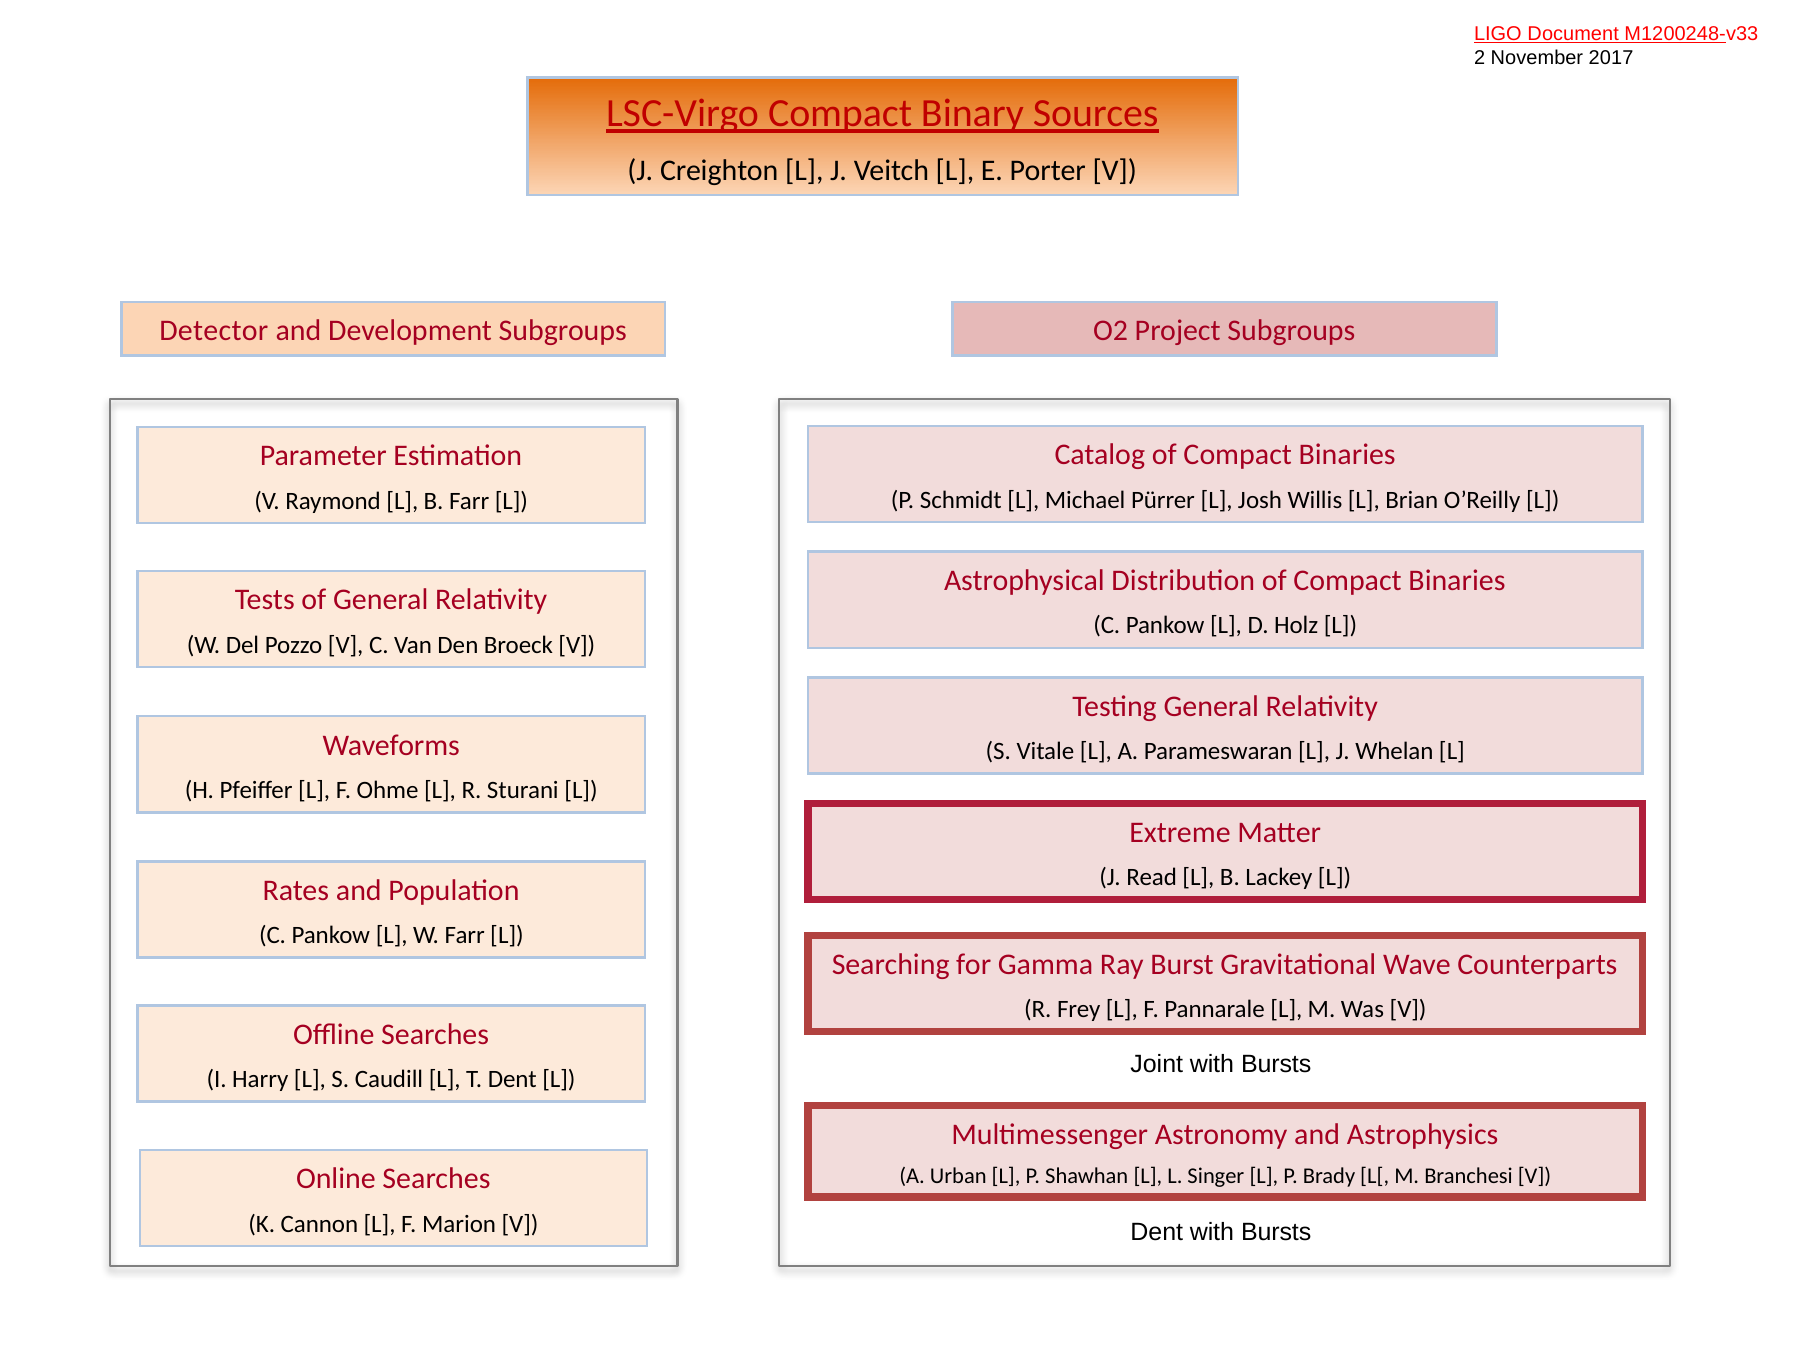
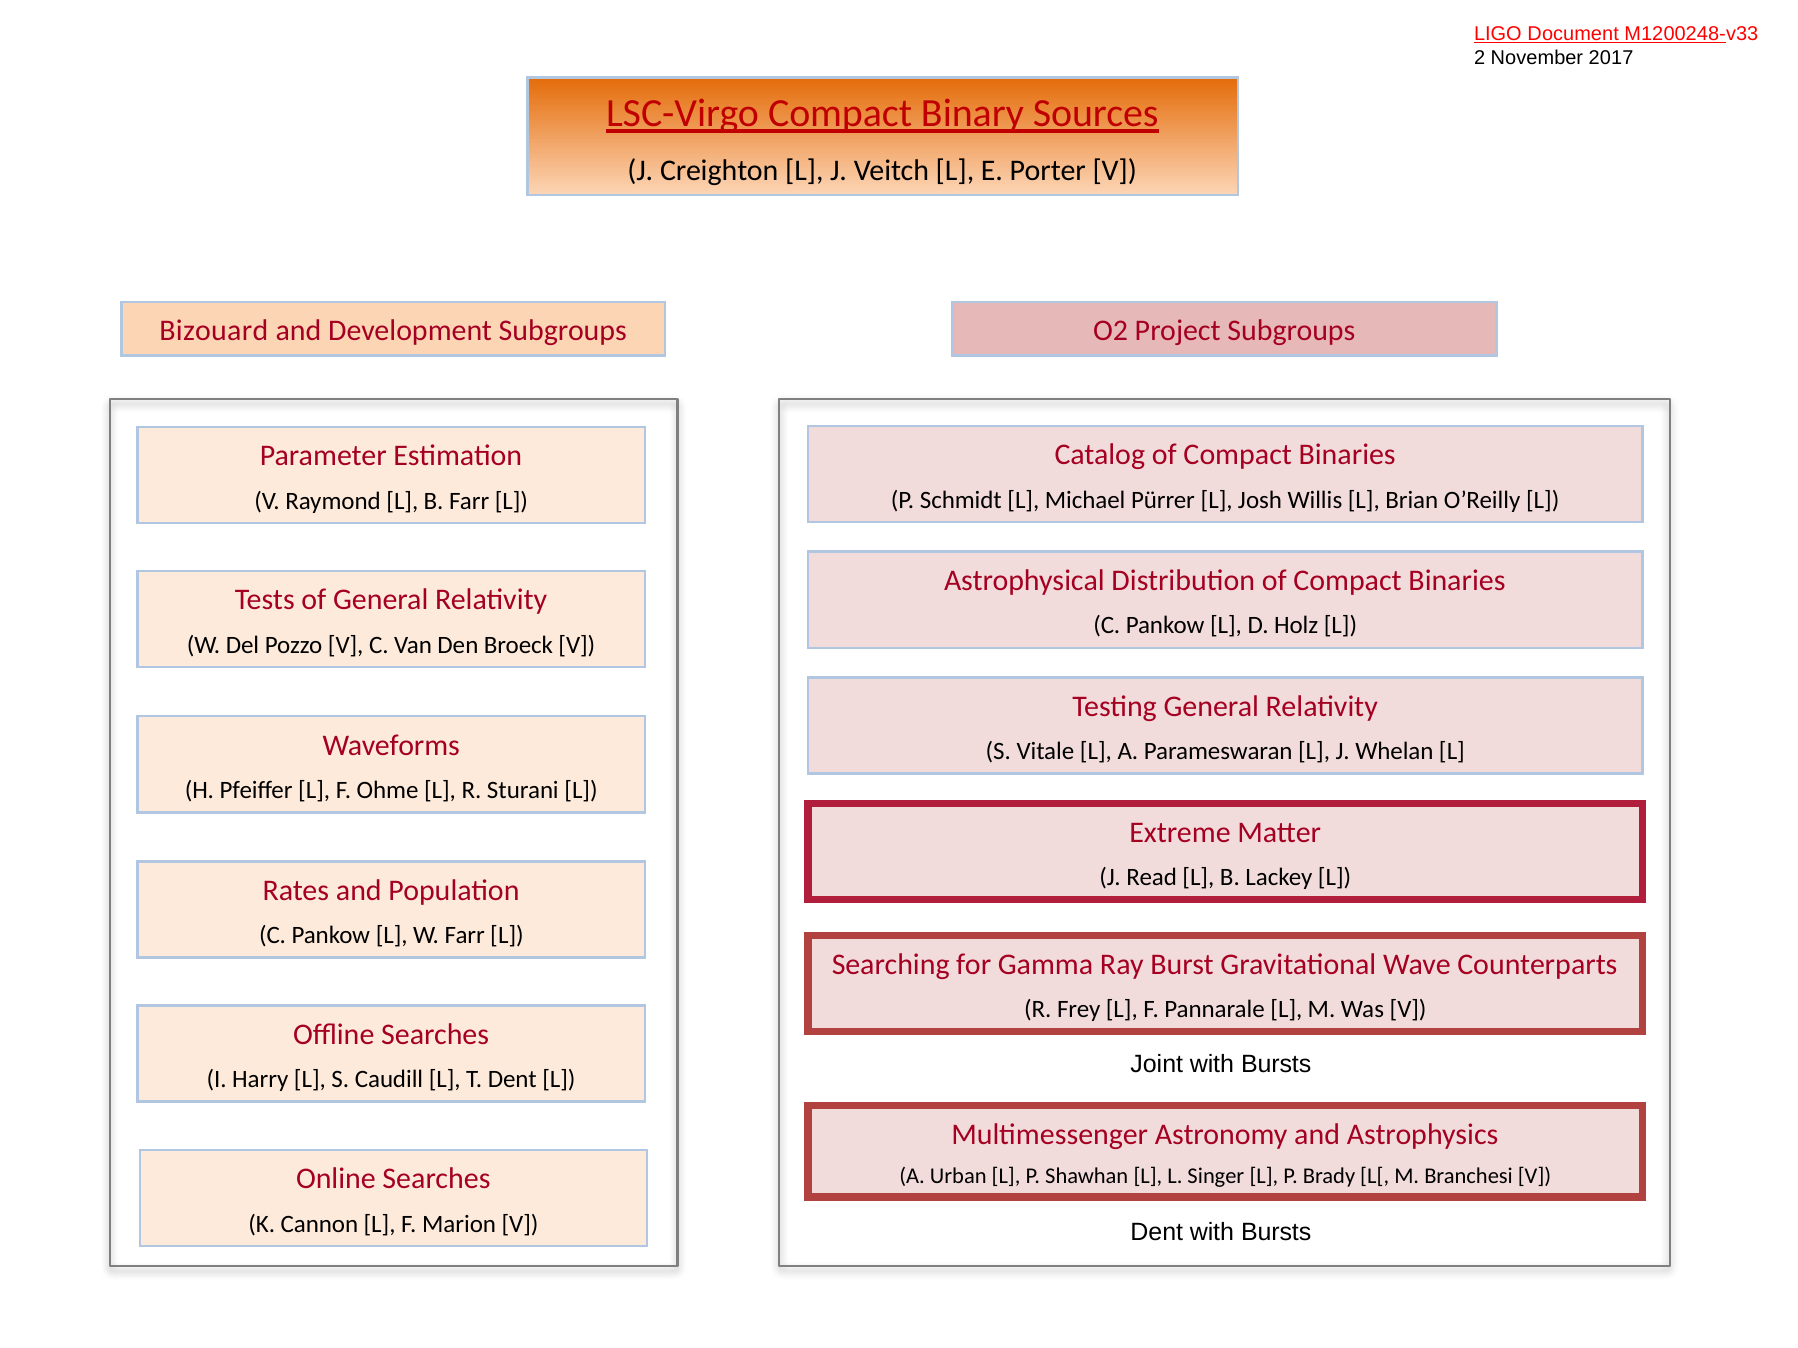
Detector: Detector -> Bizouard
